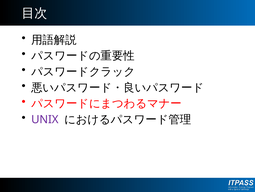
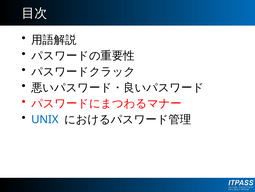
UNIX colour: purple -> blue
